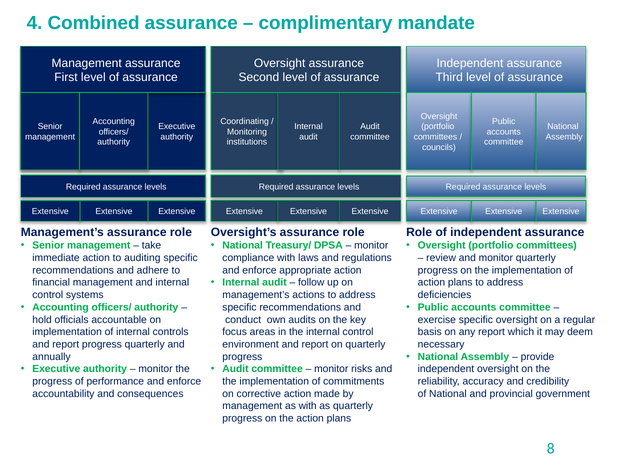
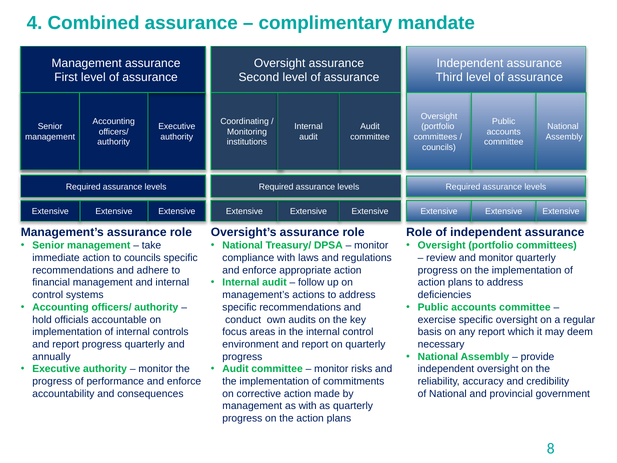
to auditing: auditing -> councils
